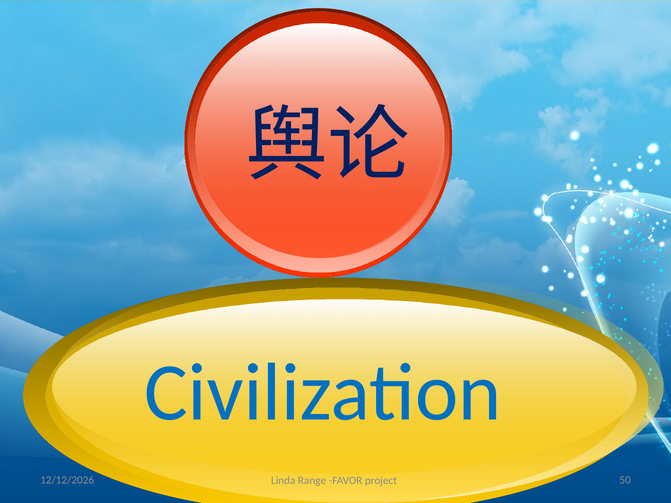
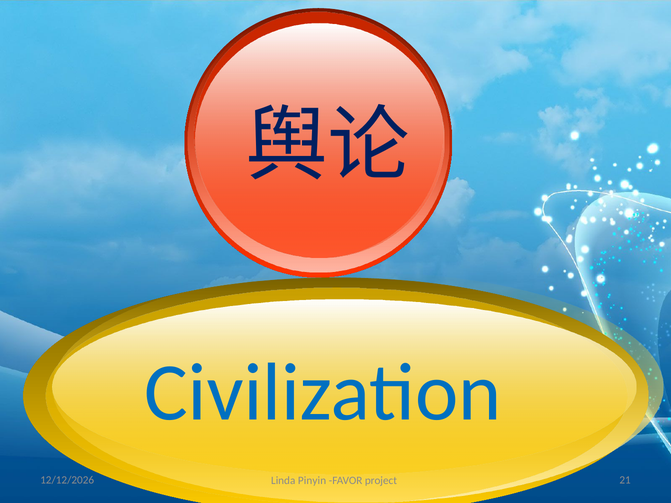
Range: Range -> Pinyin
50: 50 -> 21
